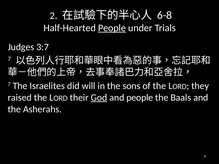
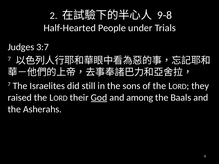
6-8: 6-8 -> 9-8
People at (112, 28) underline: present -> none
will: will -> still
and people: people -> among
